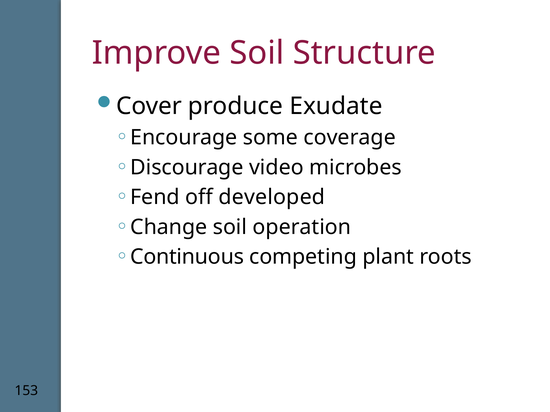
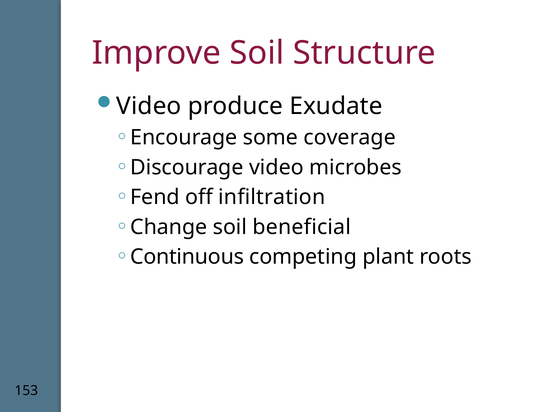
Cover at (149, 106): Cover -> Video
developed: developed -> infiltration
operation: operation -> beneficial
